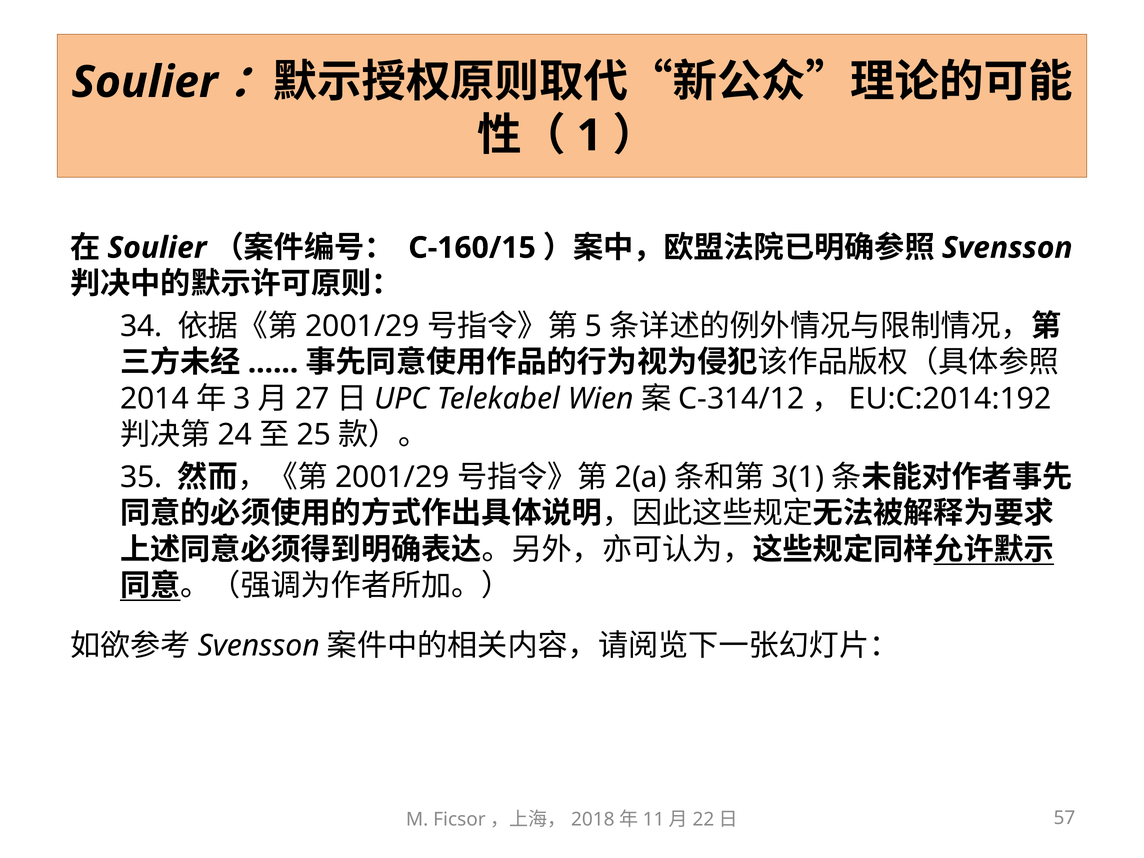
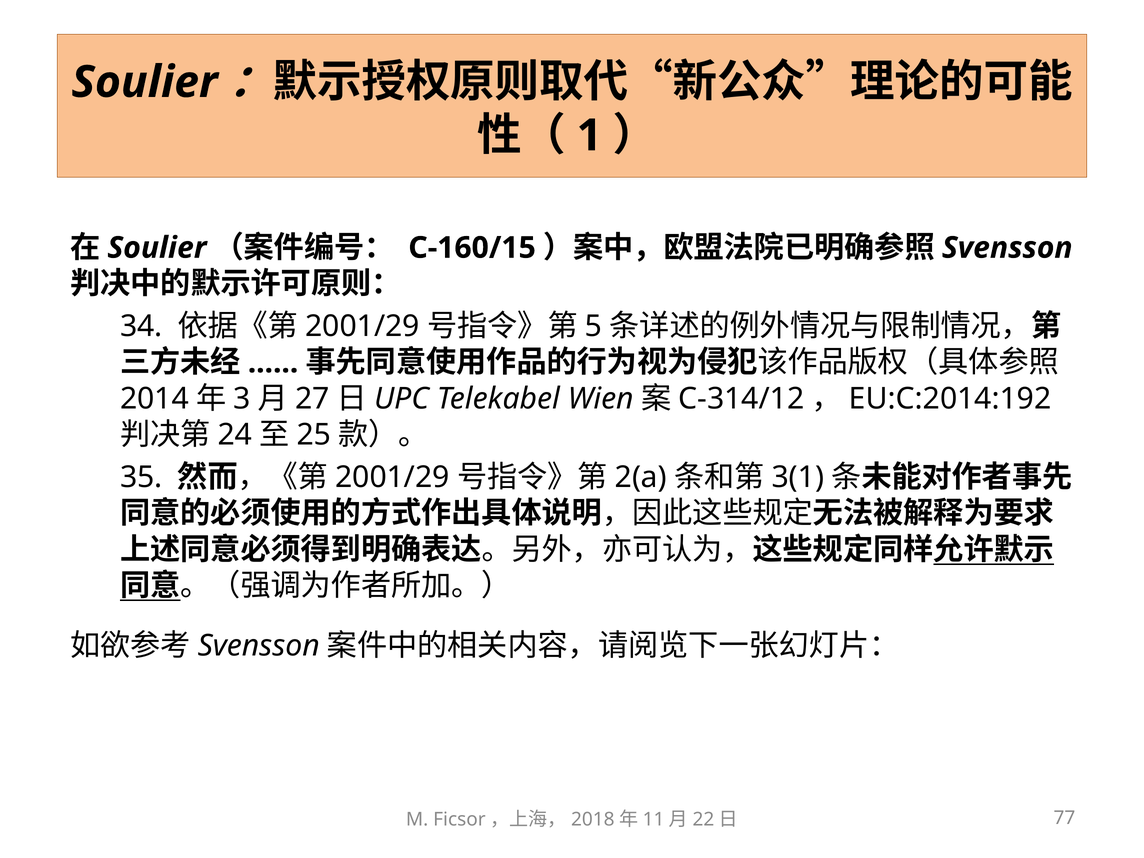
57: 57 -> 77
